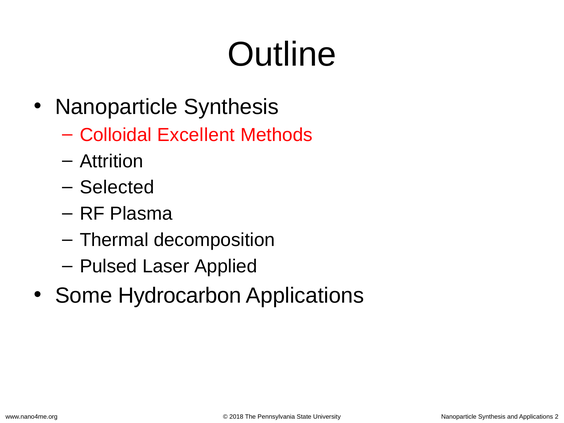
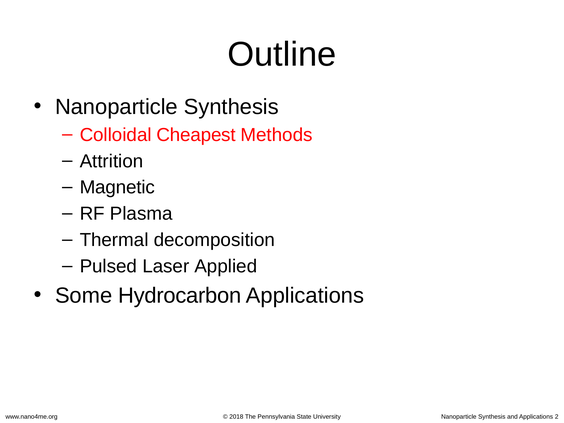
Excellent: Excellent -> Cheapest
Selected: Selected -> Magnetic
